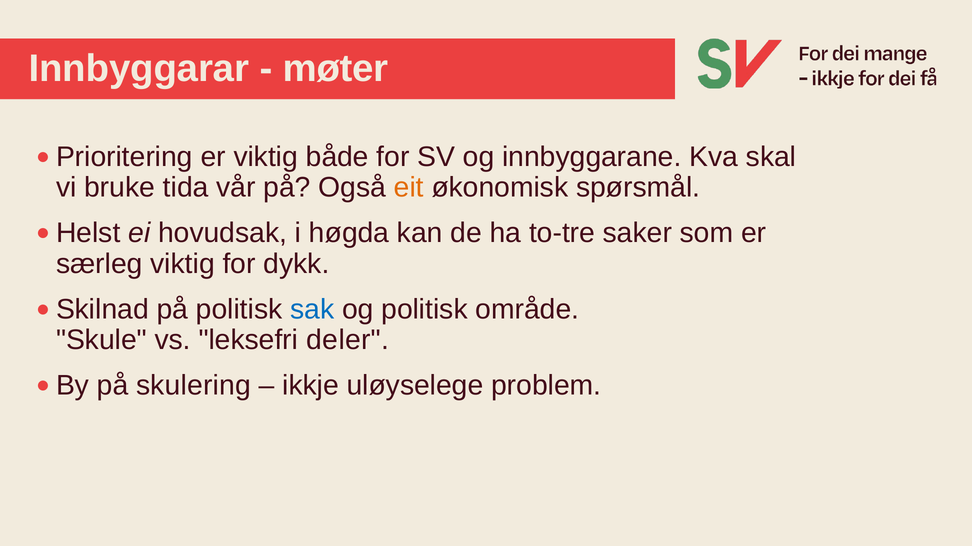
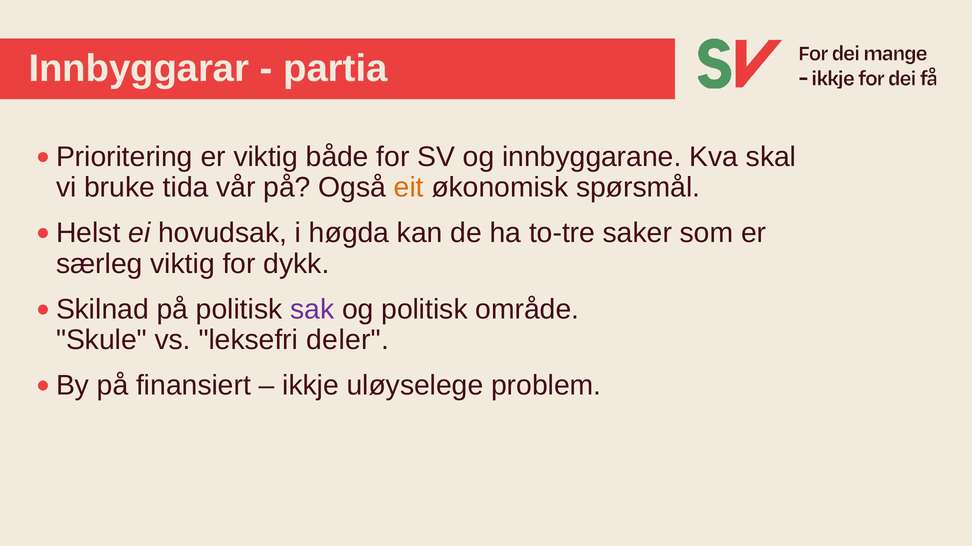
møter: møter -> partia
sak colour: blue -> purple
skulering: skulering -> finansiert
